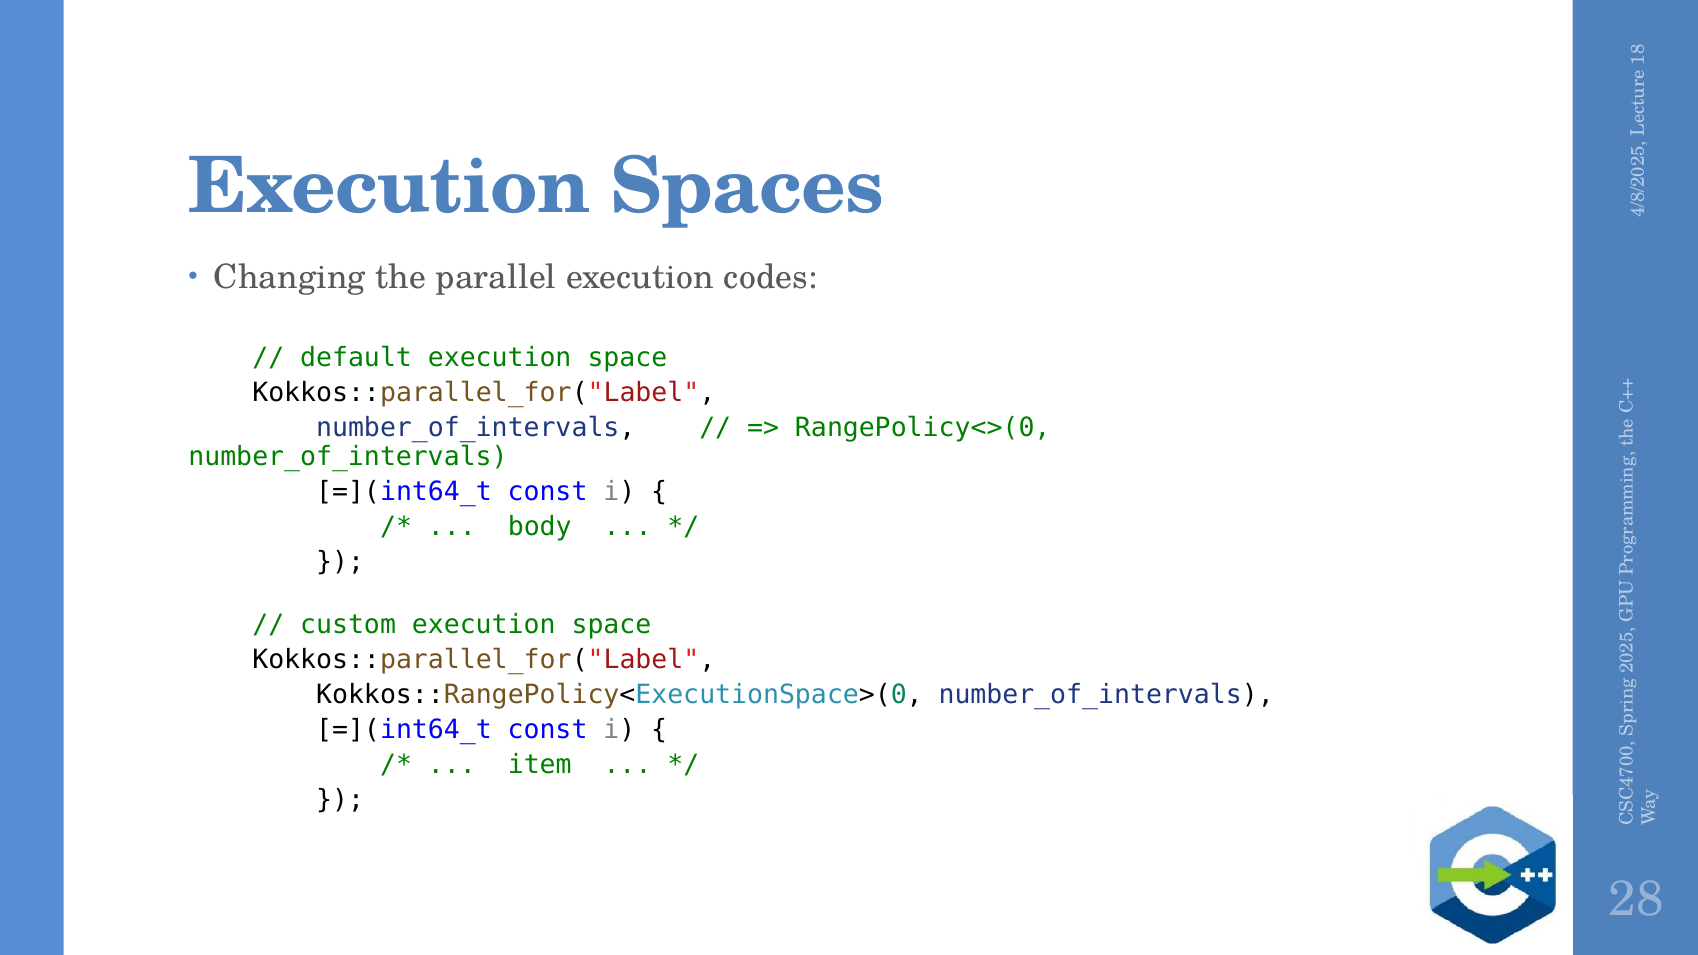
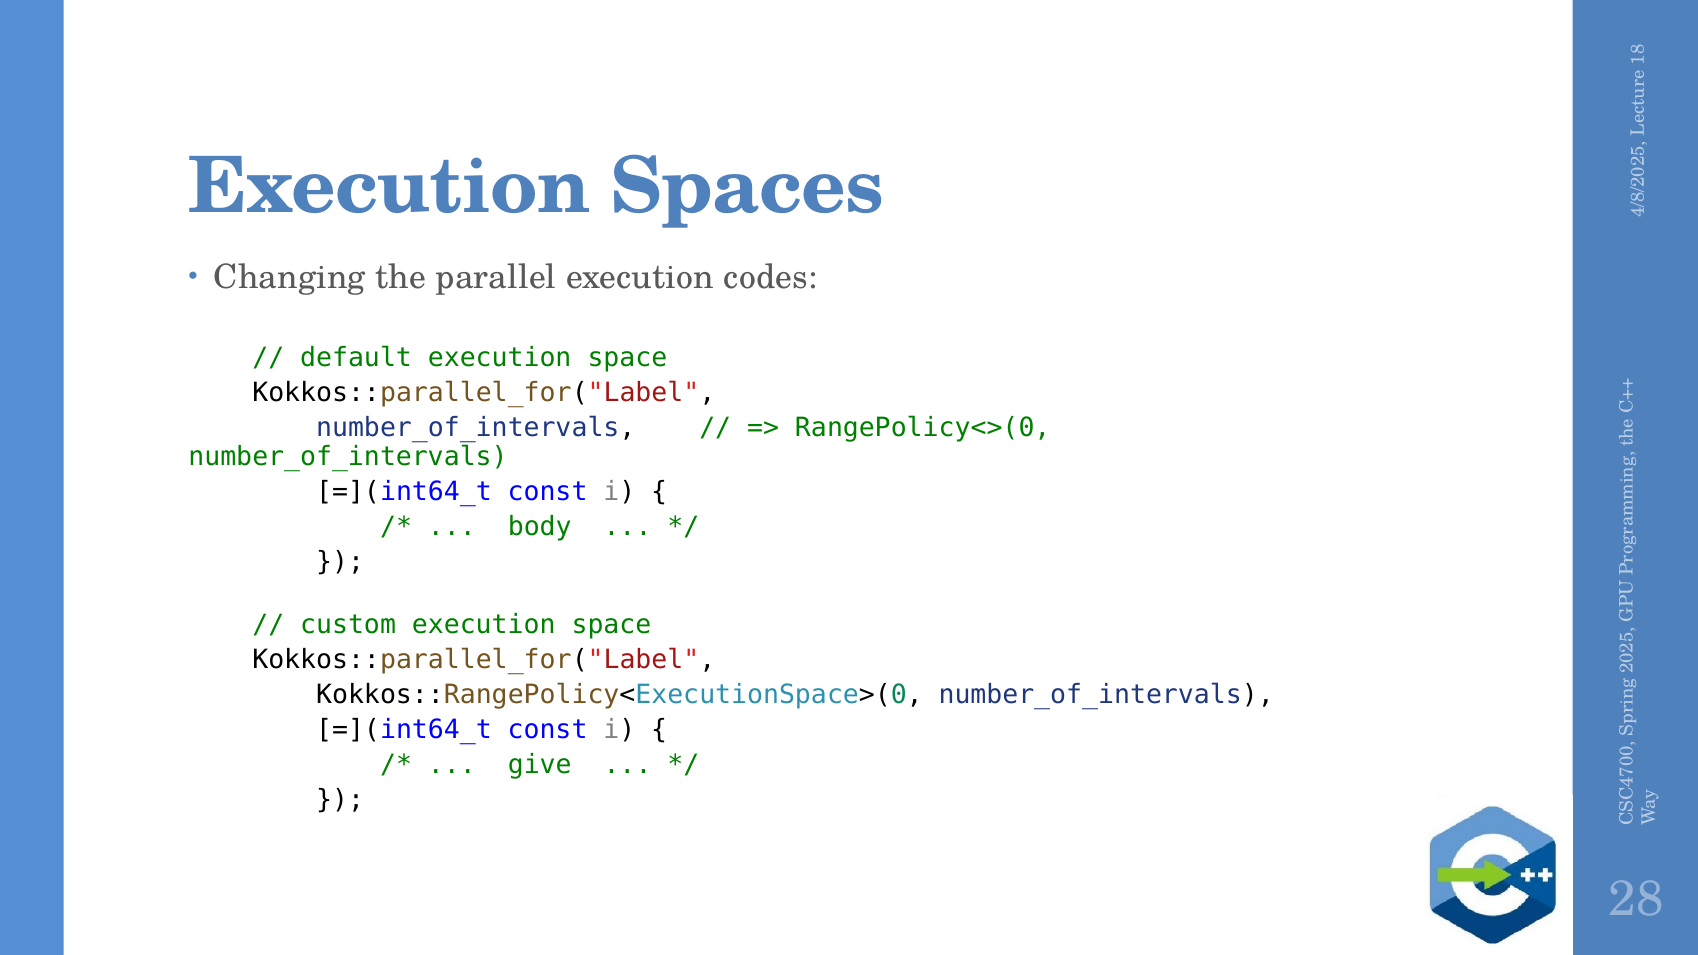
item: item -> give
